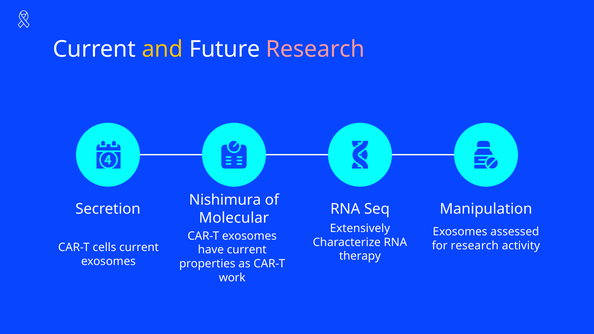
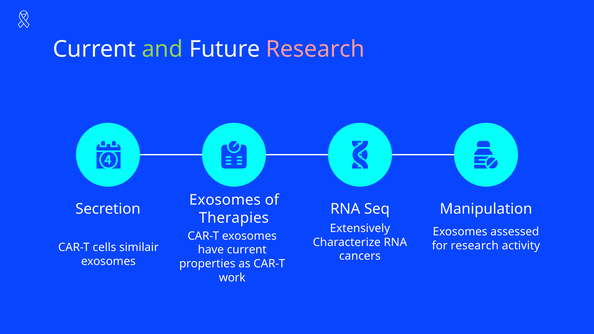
and colour: yellow -> light green
Nishimura at (225, 200): Nishimura -> Exosomes
Molecular: Molecular -> Therapies
cells current: current -> similair
therapy: therapy -> cancers
